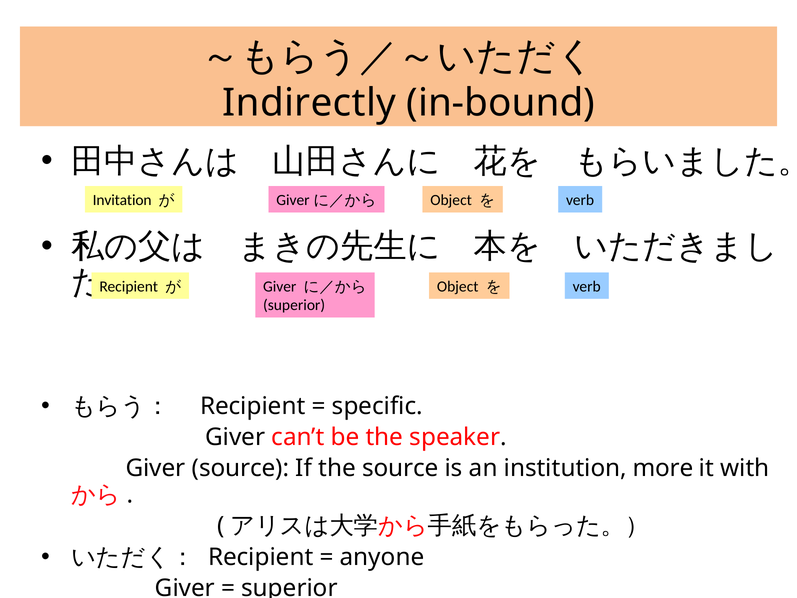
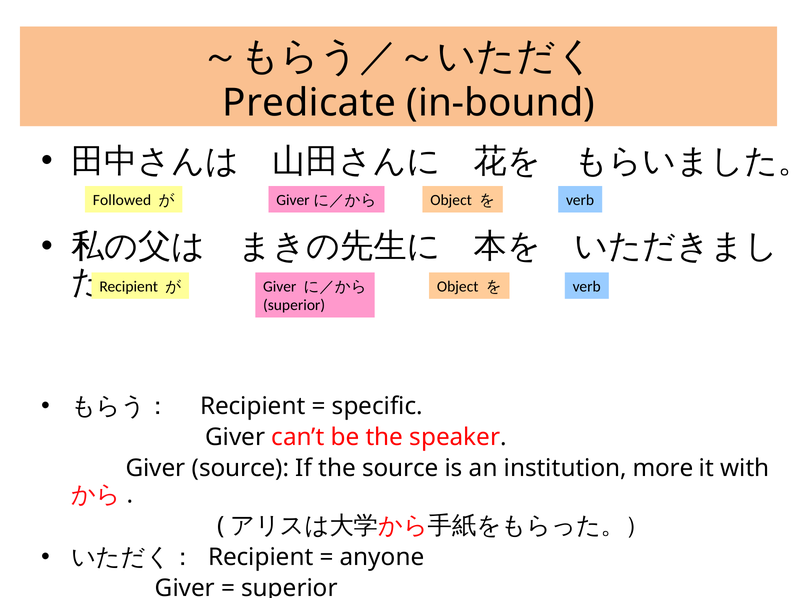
Indirectly: Indirectly -> Predicate
Invitation: Invitation -> Followed
